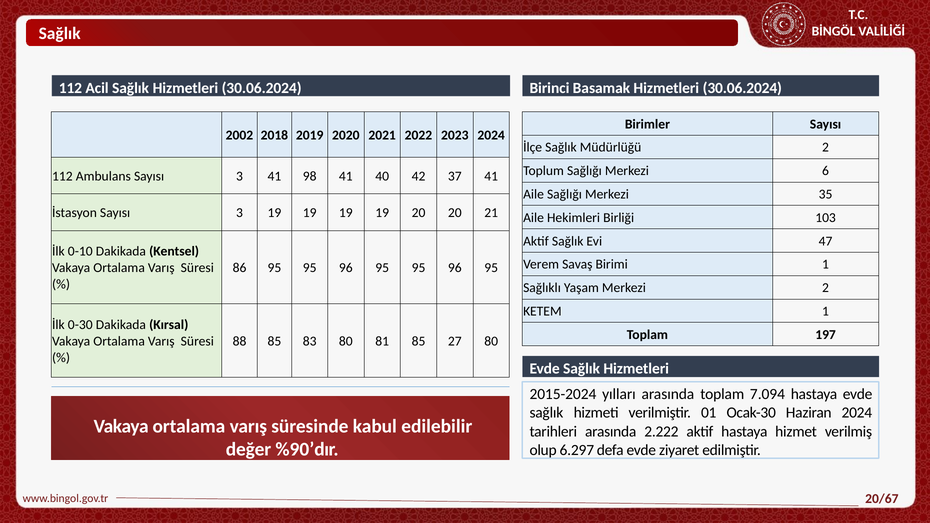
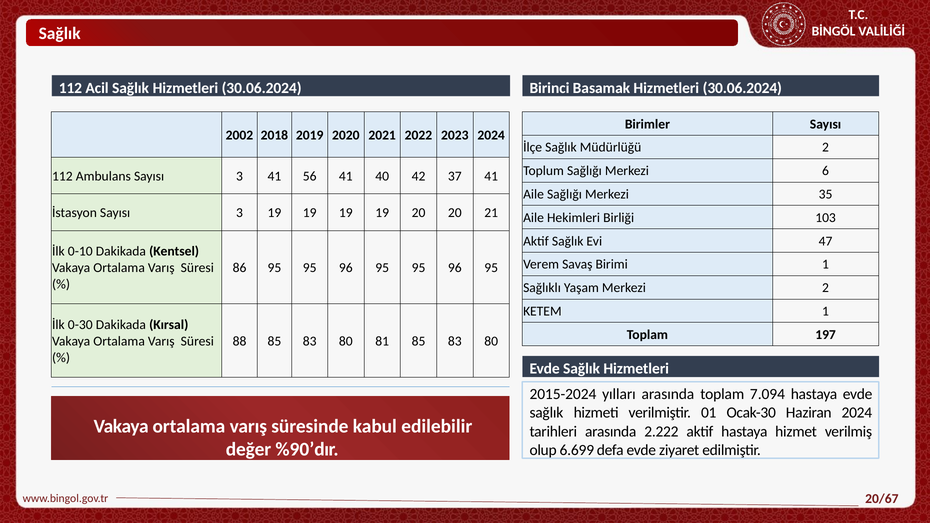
98: 98 -> 56
81 85 27: 27 -> 83
6.297: 6.297 -> 6.699
